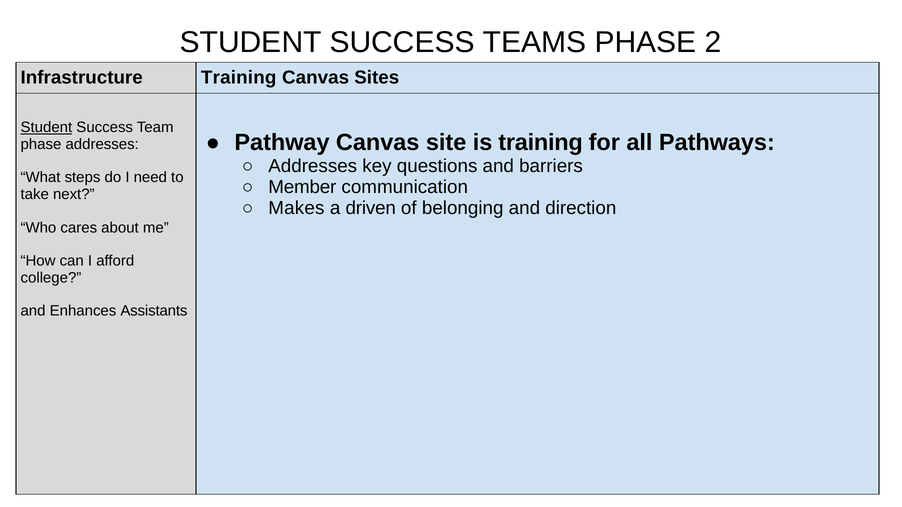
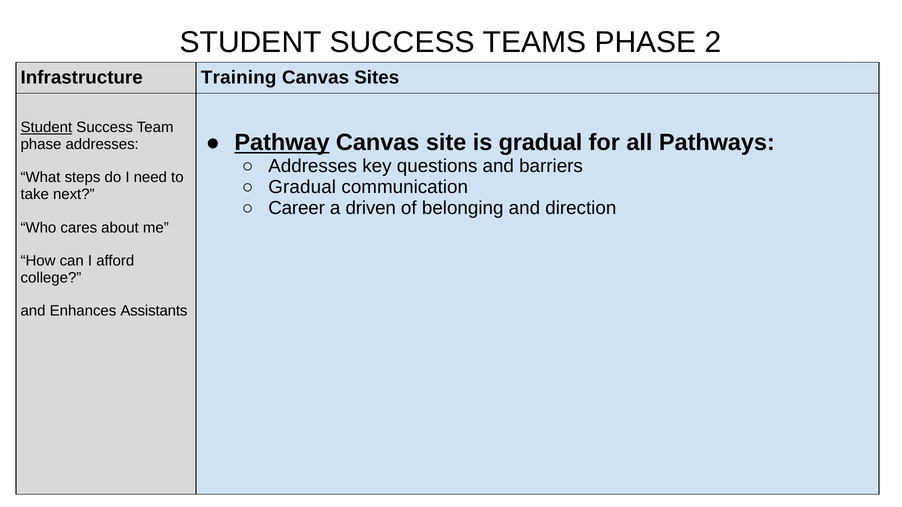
Pathway underline: none -> present
is training: training -> gradual
Member at (302, 187): Member -> Gradual
Makes: Makes -> Career
